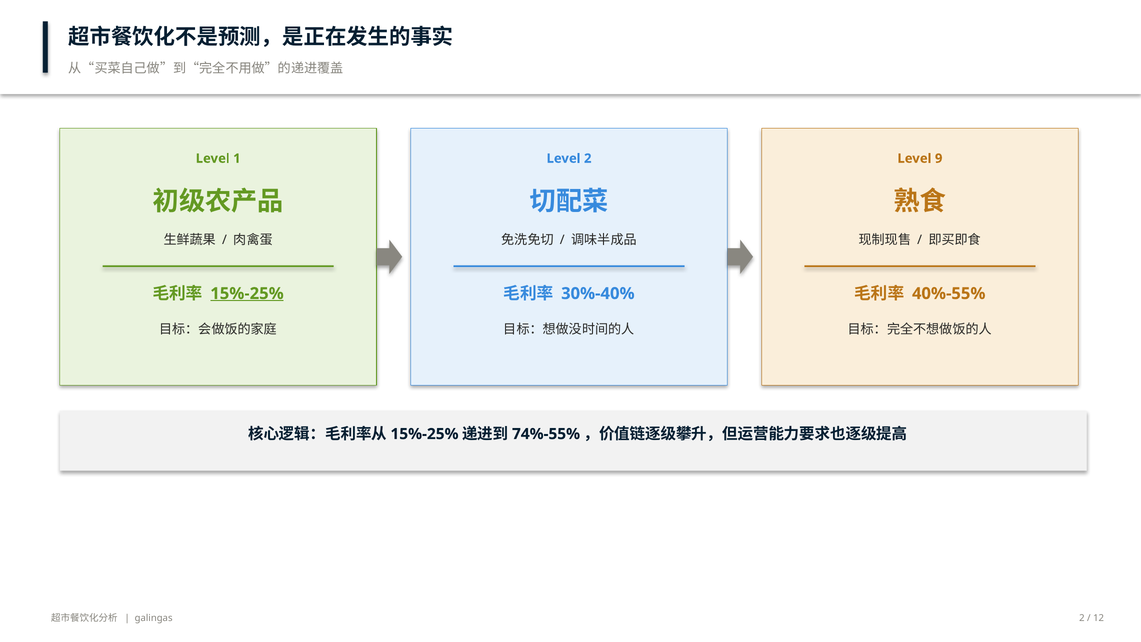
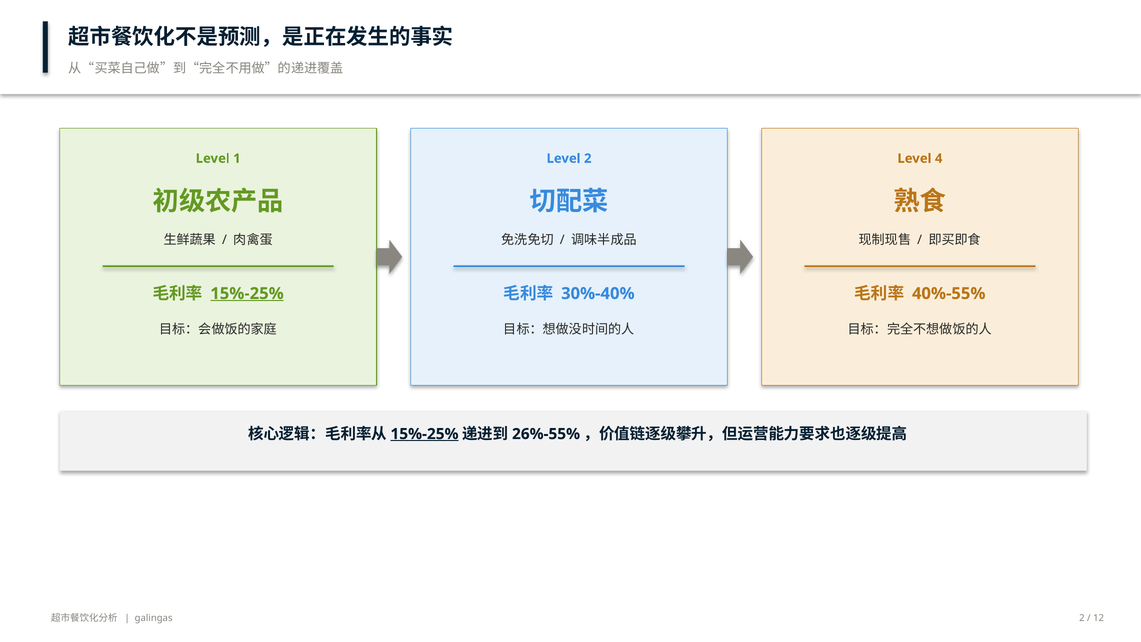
9: 9 -> 4
15%-25% at (425, 434) underline: none -> present
74%-55%: 74%-55% -> 26%-55%
